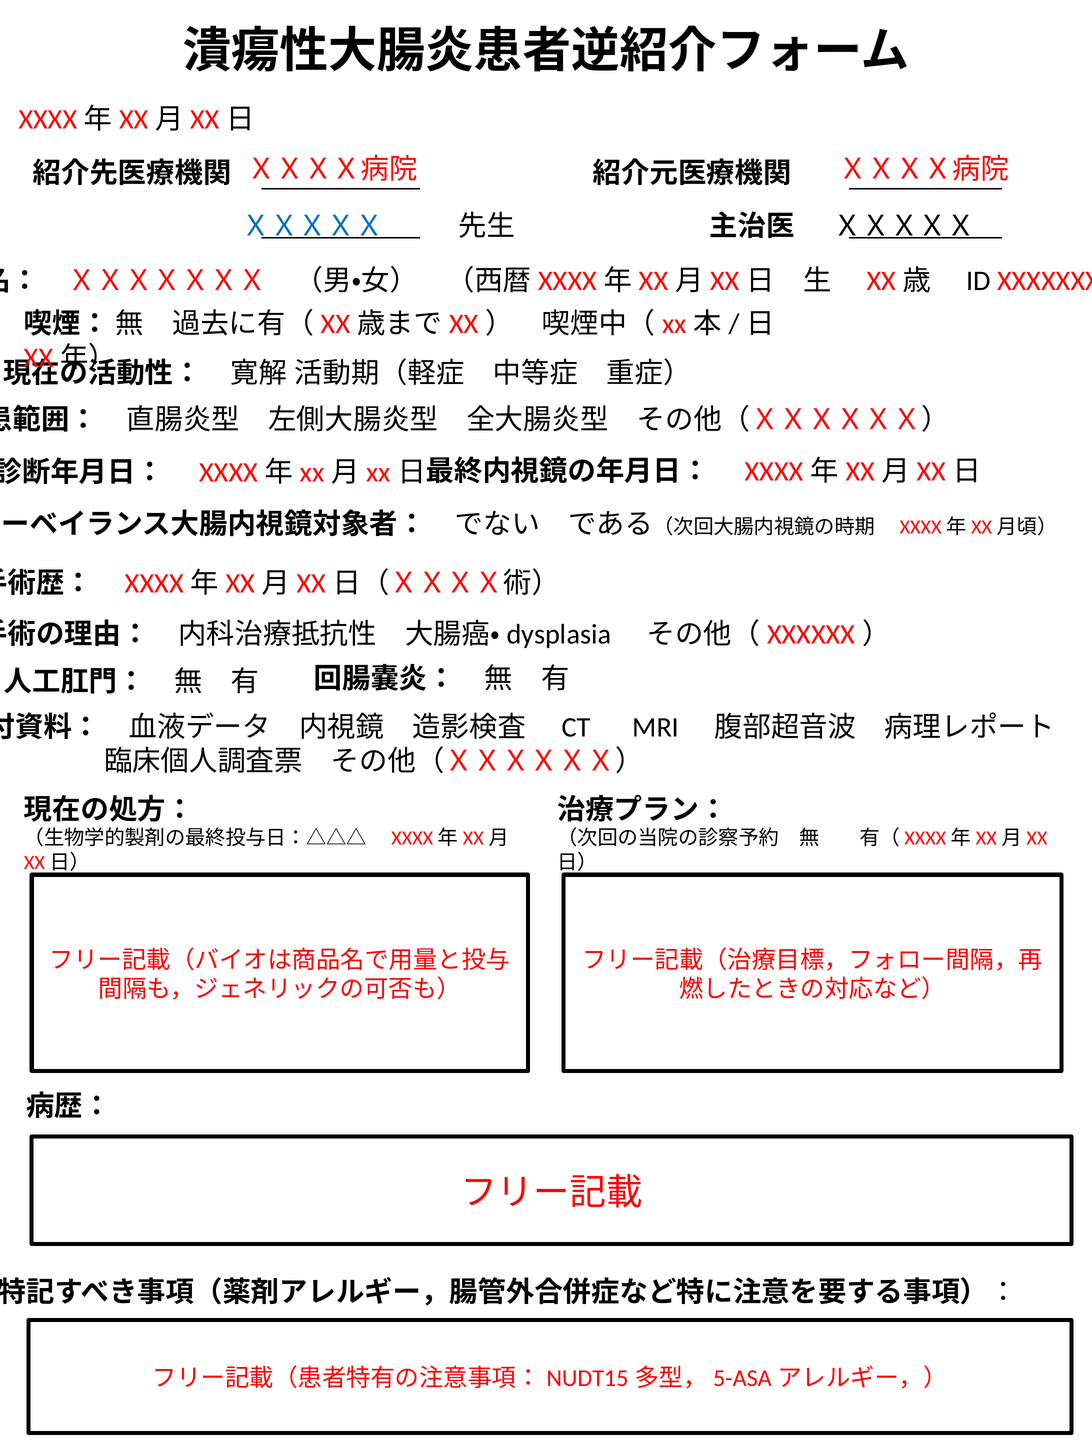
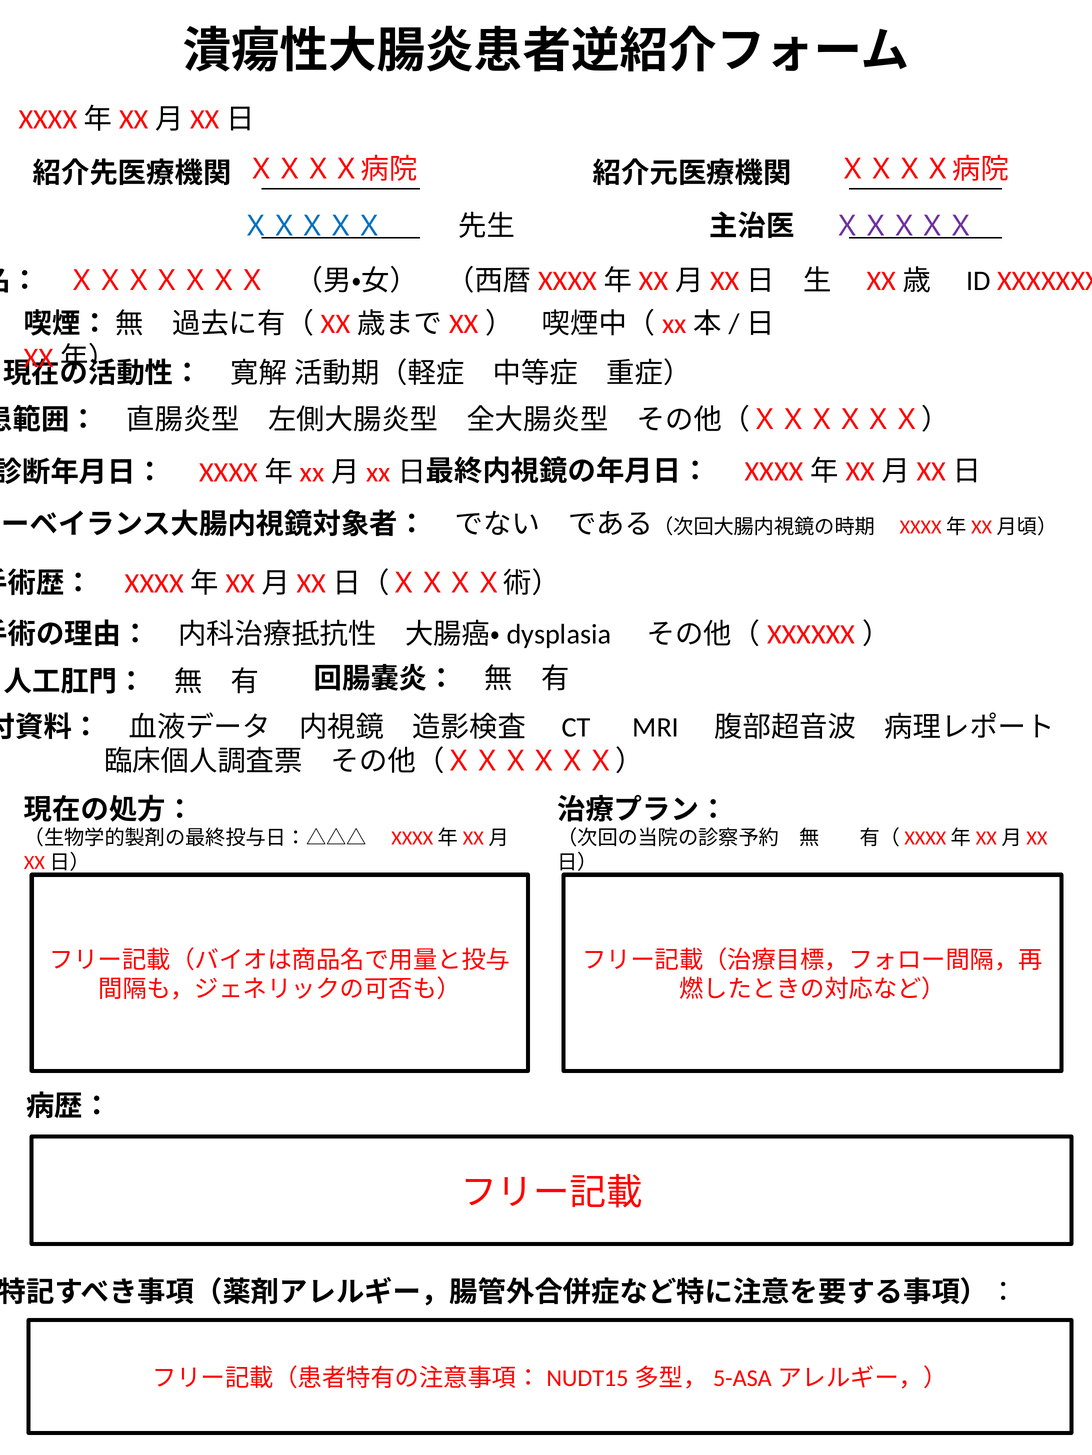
ＸＸＸＸＸ at (904, 227) colour: black -> purple
